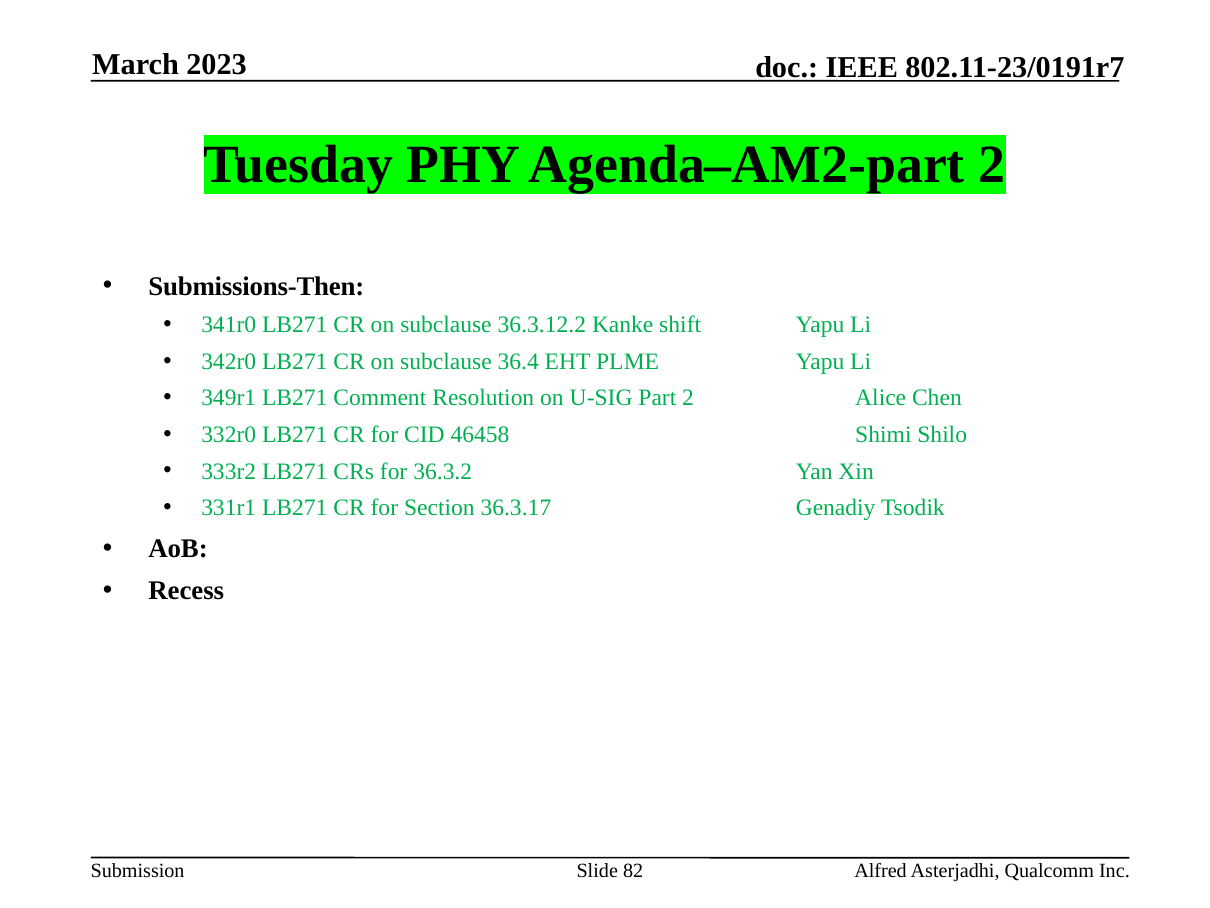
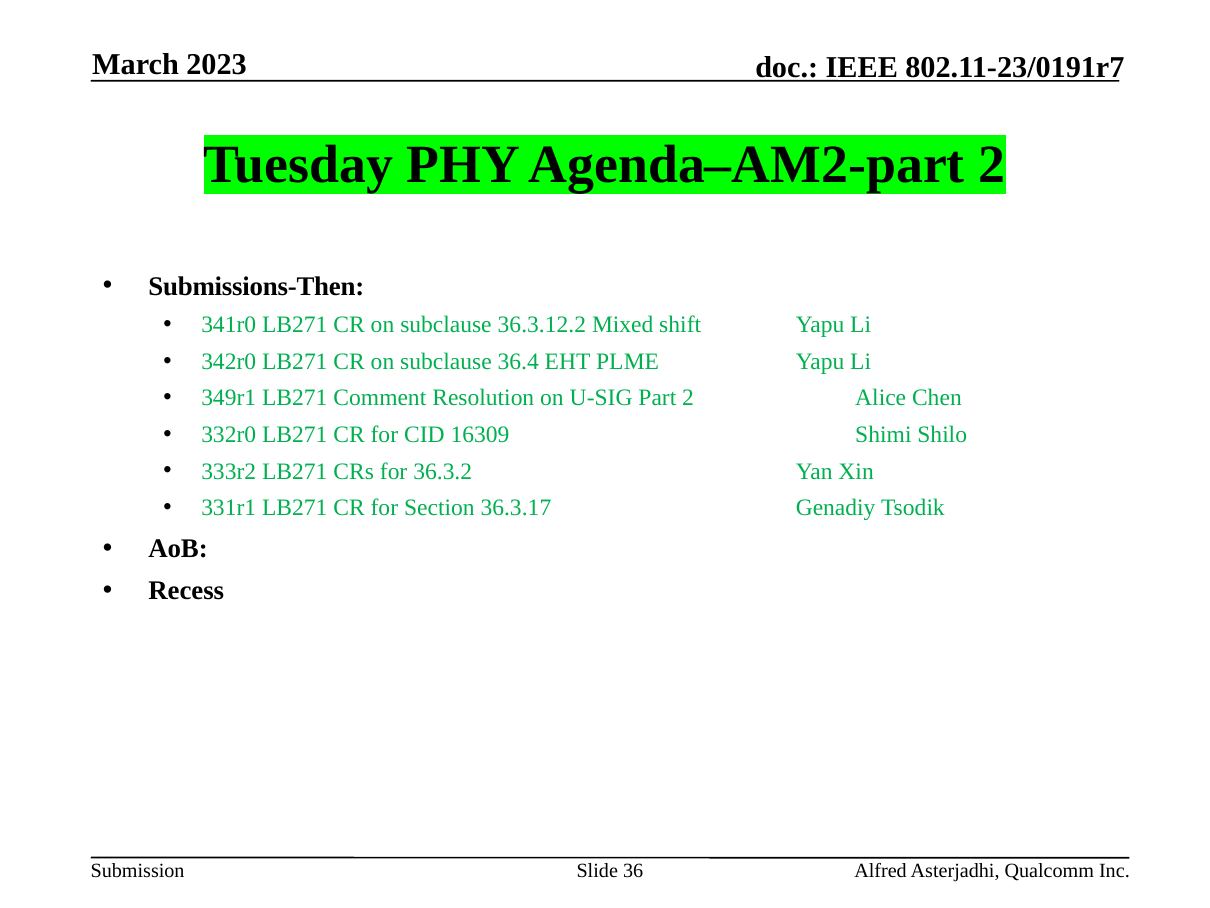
Kanke: Kanke -> Mixed
46458: 46458 -> 16309
82: 82 -> 36
